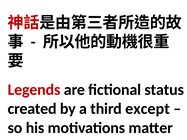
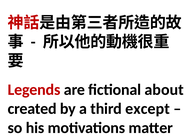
status: status -> about
